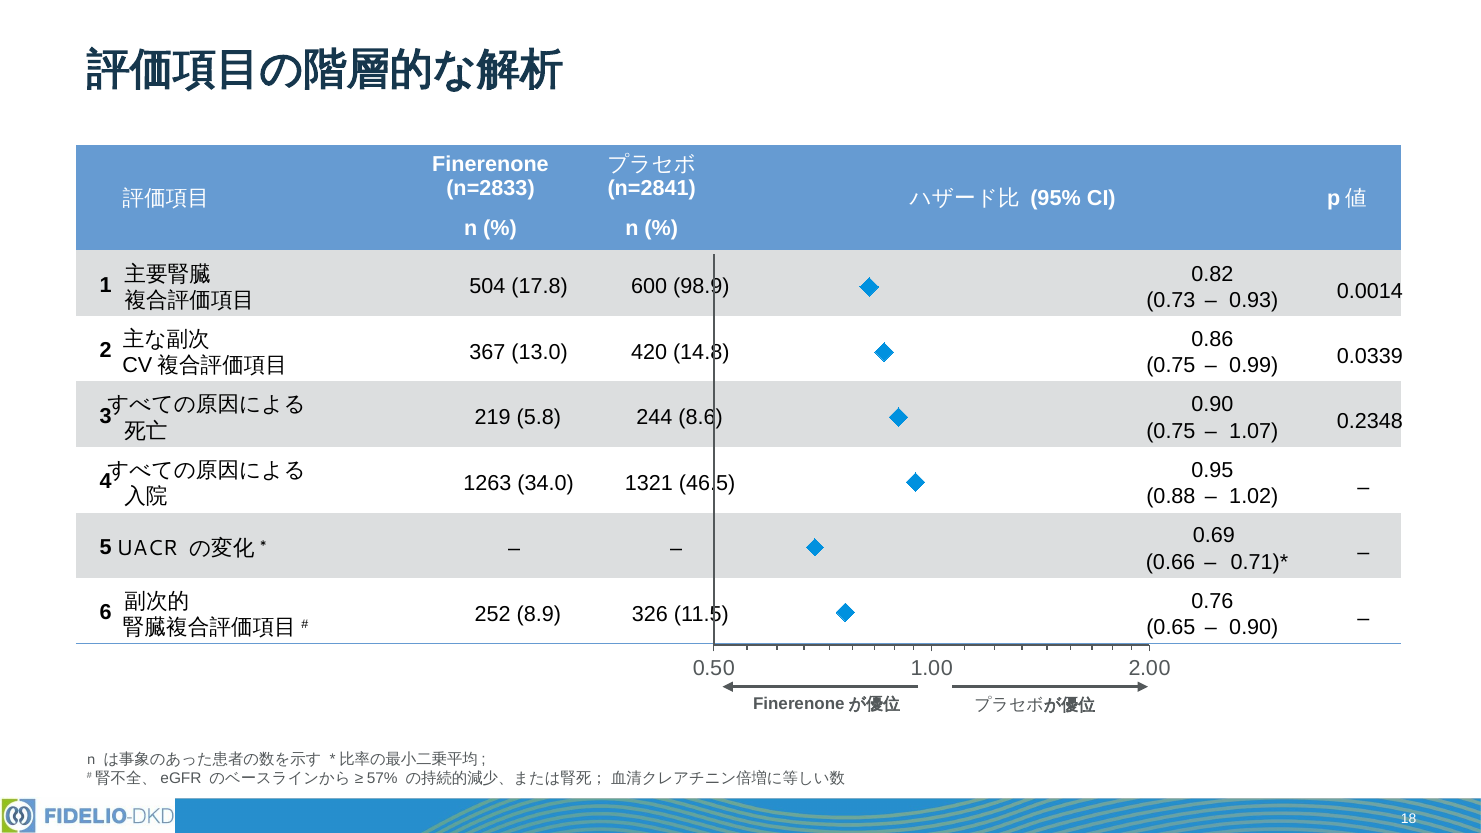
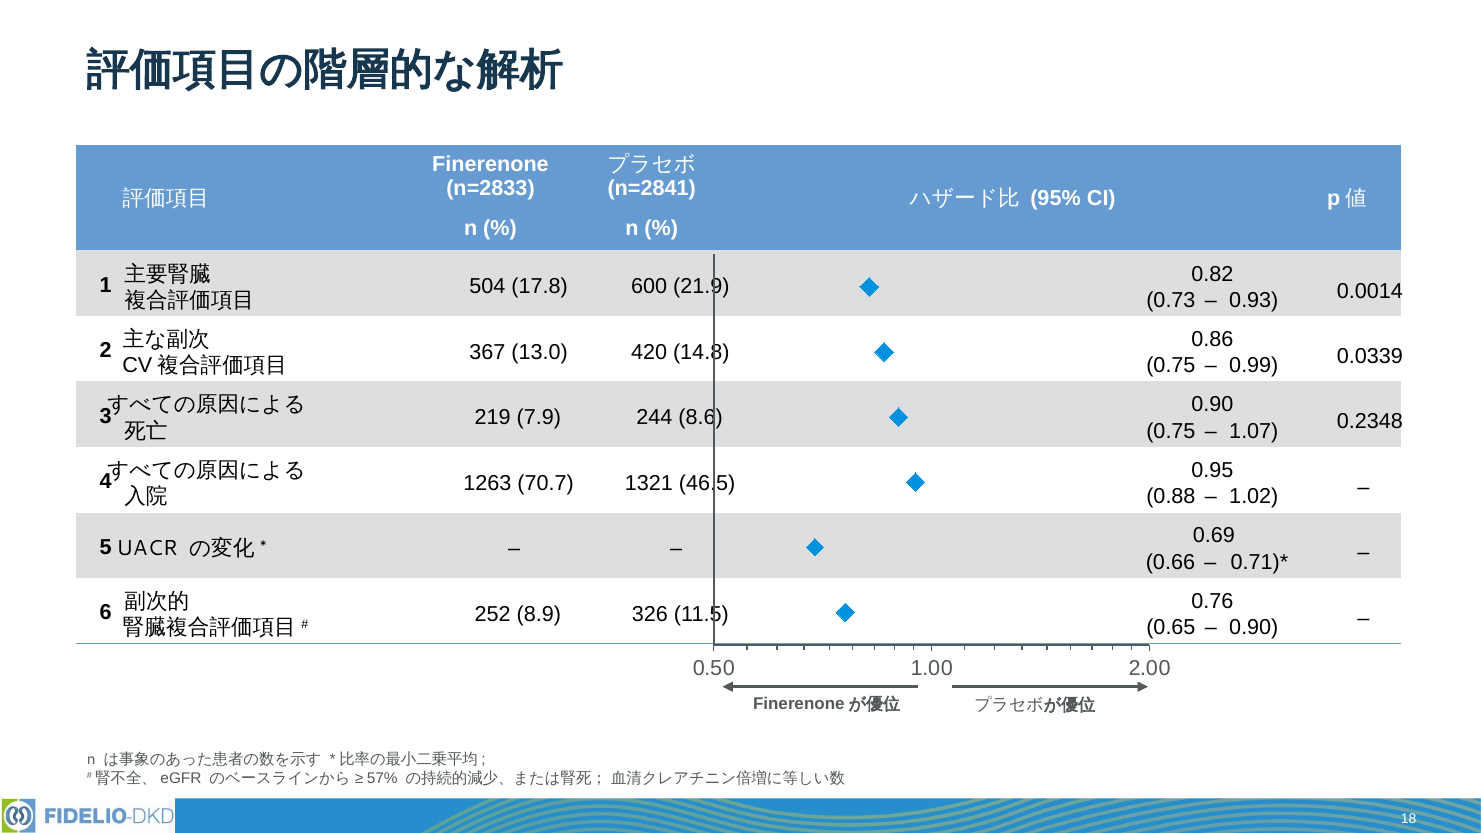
98.9: 98.9 -> 21.9
5.8: 5.8 -> 7.9
34.0: 34.0 -> 70.7
